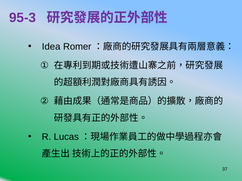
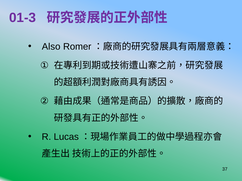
95-3: 95-3 -> 01-3
Idea: Idea -> Also
